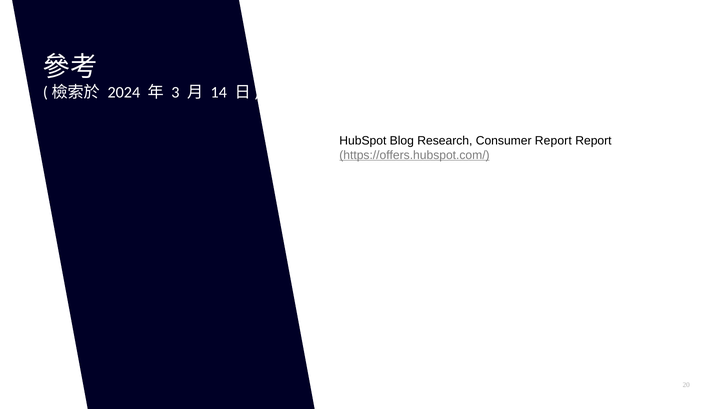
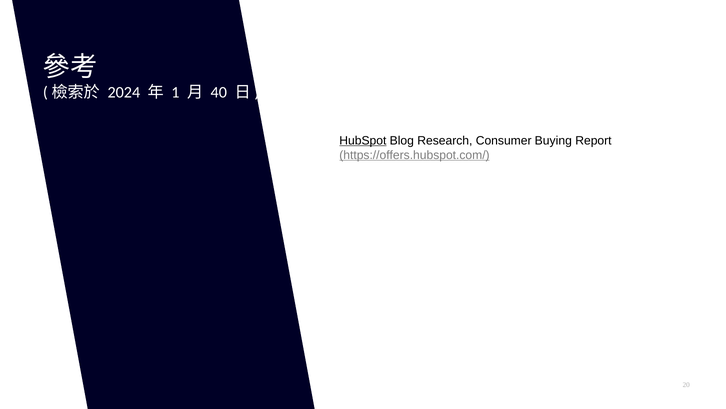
3: 3 -> 1
14: 14 -> 40
HubSpot underline: none -> present
Consumer Report: Report -> Buying
